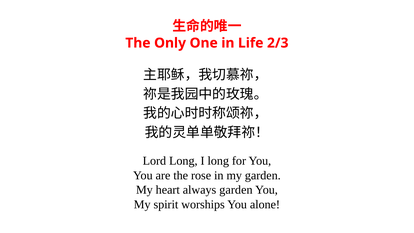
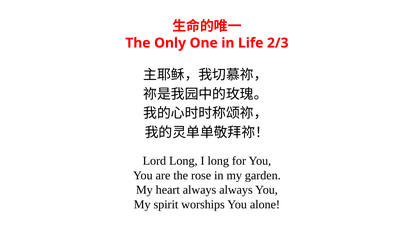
always garden: garden -> always
